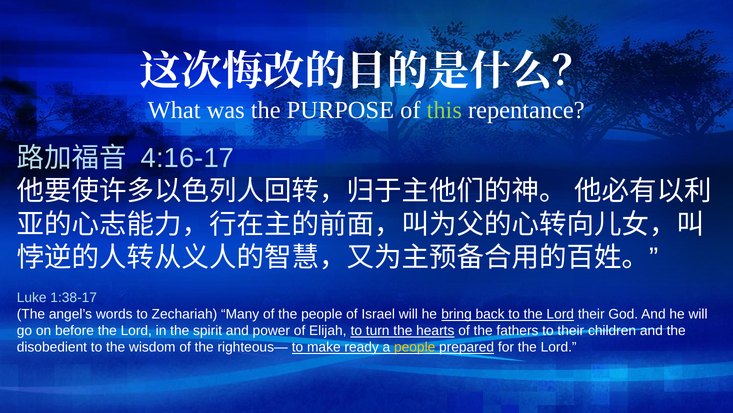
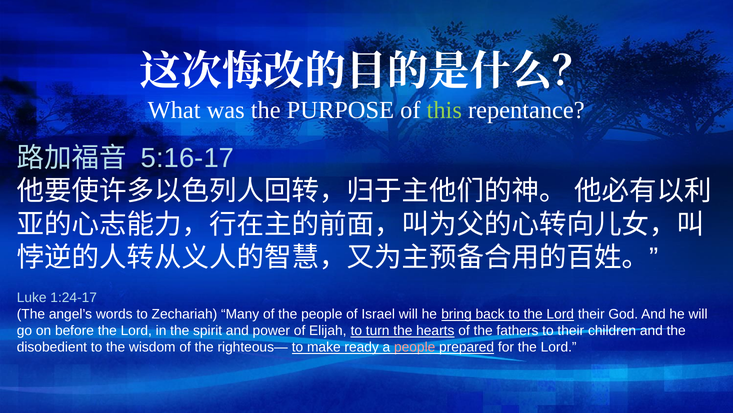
4:16-17: 4:16-17 -> 5:16-17
1:38-17: 1:38-17 -> 1:24-17
people at (415, 347) colour: yellow -> pink
